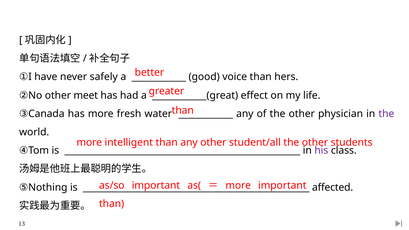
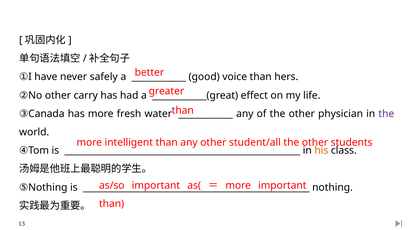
meet: meet -> carry
his colour: purple -> orange
affected at (333, 187): affected -> nothing
